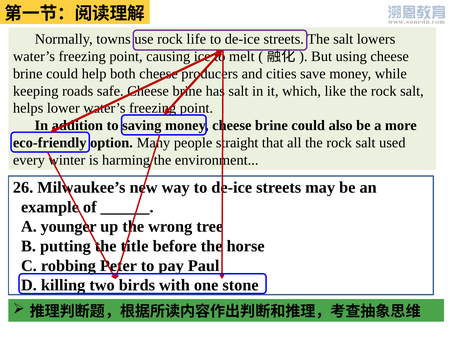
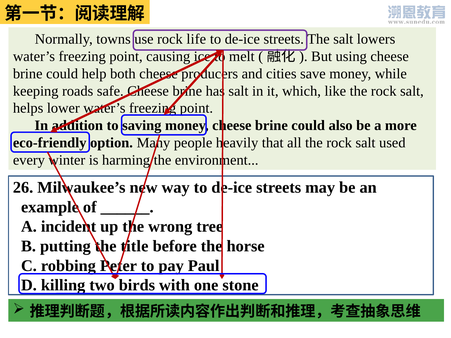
straight: straight -> heavily
younger: younger -> incident
